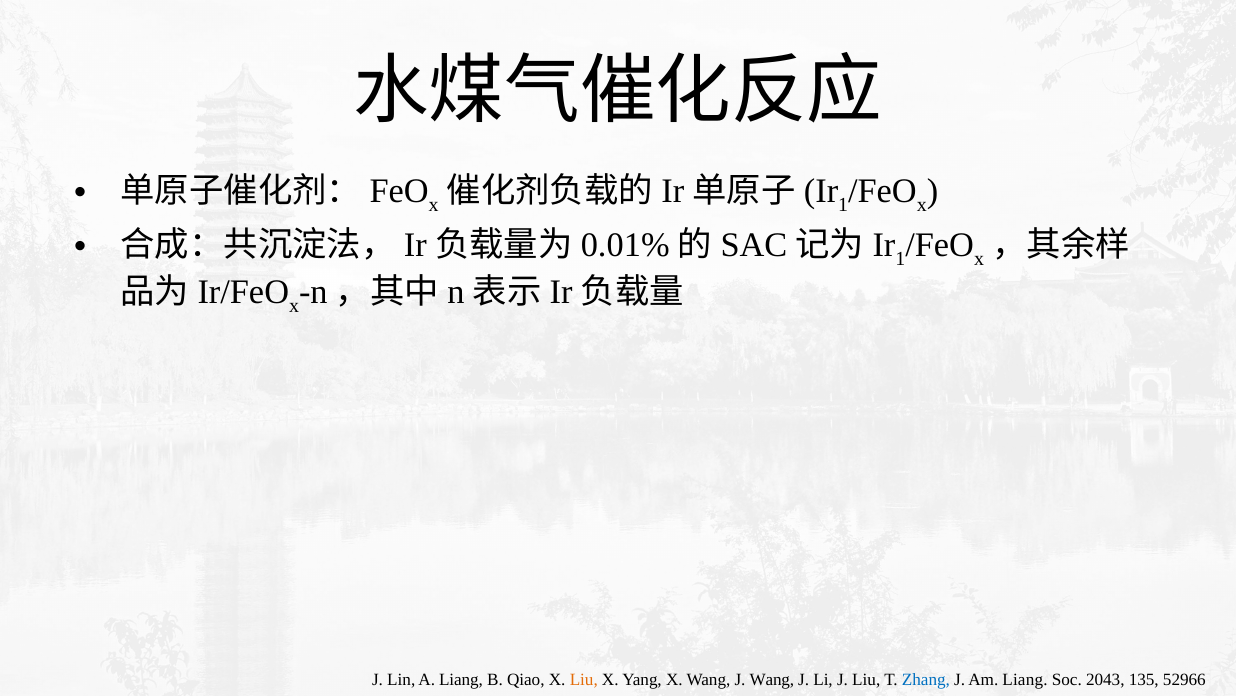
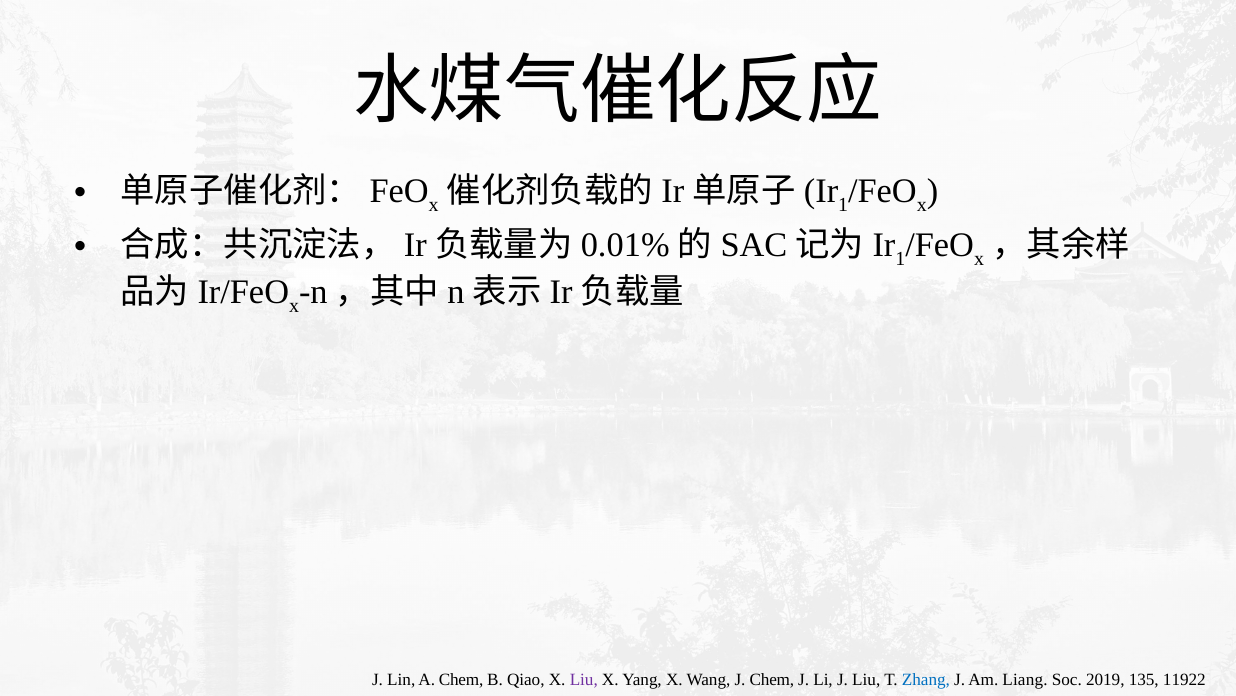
A Liang: Liang -> Chem
Liu at (584, 680) colour: orange -> purple
J Wang: Wang -> Chem
2043: 2043 -> 2019
52966: 52966 -> 11922
